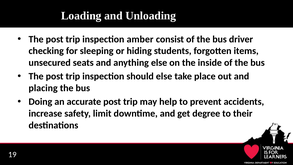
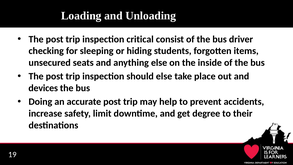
amber: amber -> critical
placing: placing -> devices
